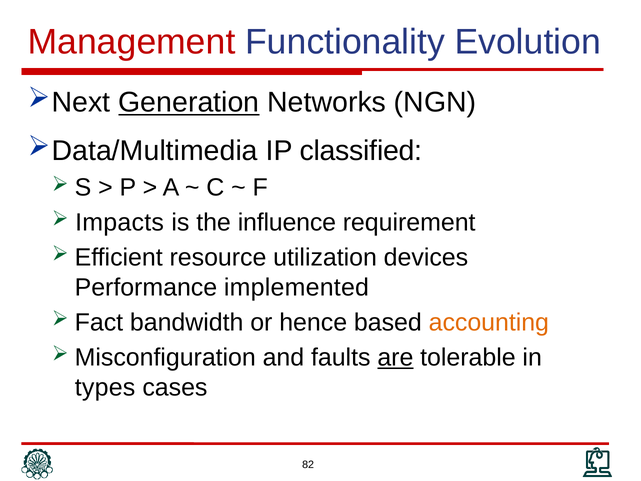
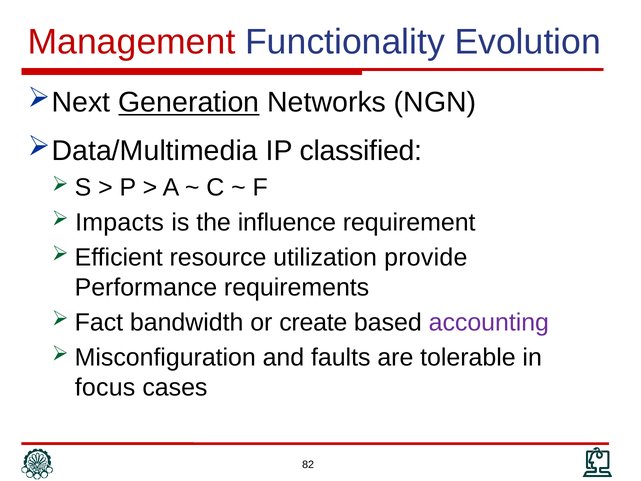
devices: devices -> provide
implemented: implemented -> requirements
hence: hence -> create
accounting colour: orange -> purple
are underline: present -> none
types: types -> focus
